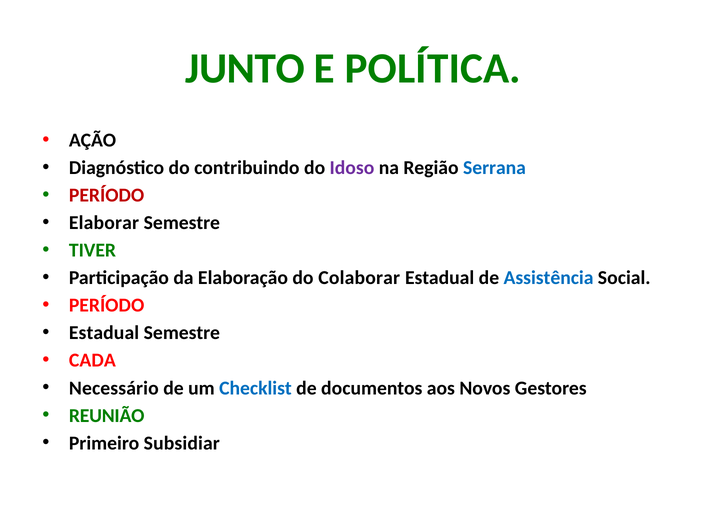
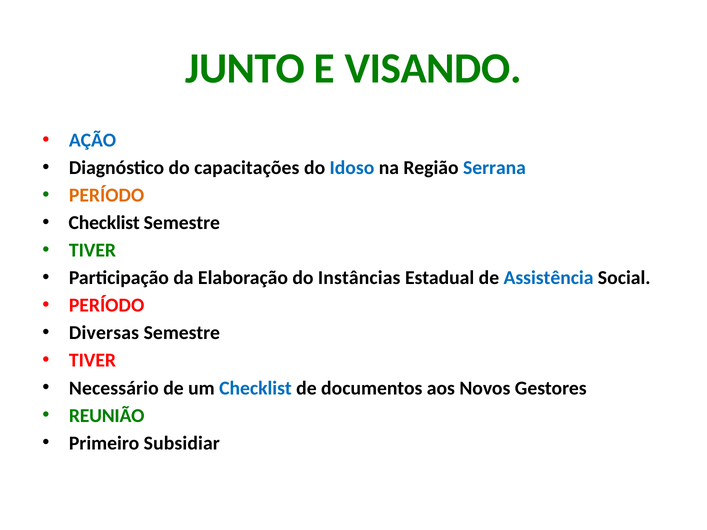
POLÍTICA: POLÍTICA -> VISANDO
AÇÃO colour: black -> blue
contribuindo: contribuindo -> capacitações
Idoso colour: purple -> blue
PERÍODO at (107, 196) colour: red -> orange
Elaborar at (104, 223): Elaborar -> Checklist
Colaborar: Colaborar -> Instâncias
Estadual at (104, 333): Estadual -> Diversas
CADA at (92, 361): CADA -> TIVER
